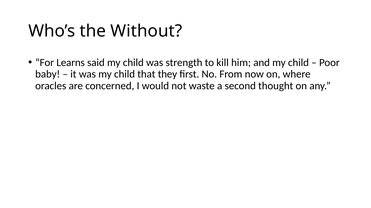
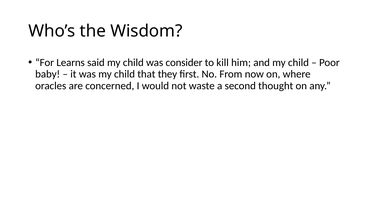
Without: Without -> Wisdom
strength: strength -> consider
